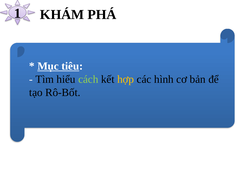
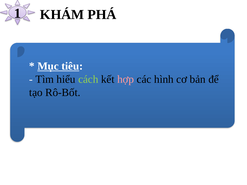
hợp colour: yellow -> pink
